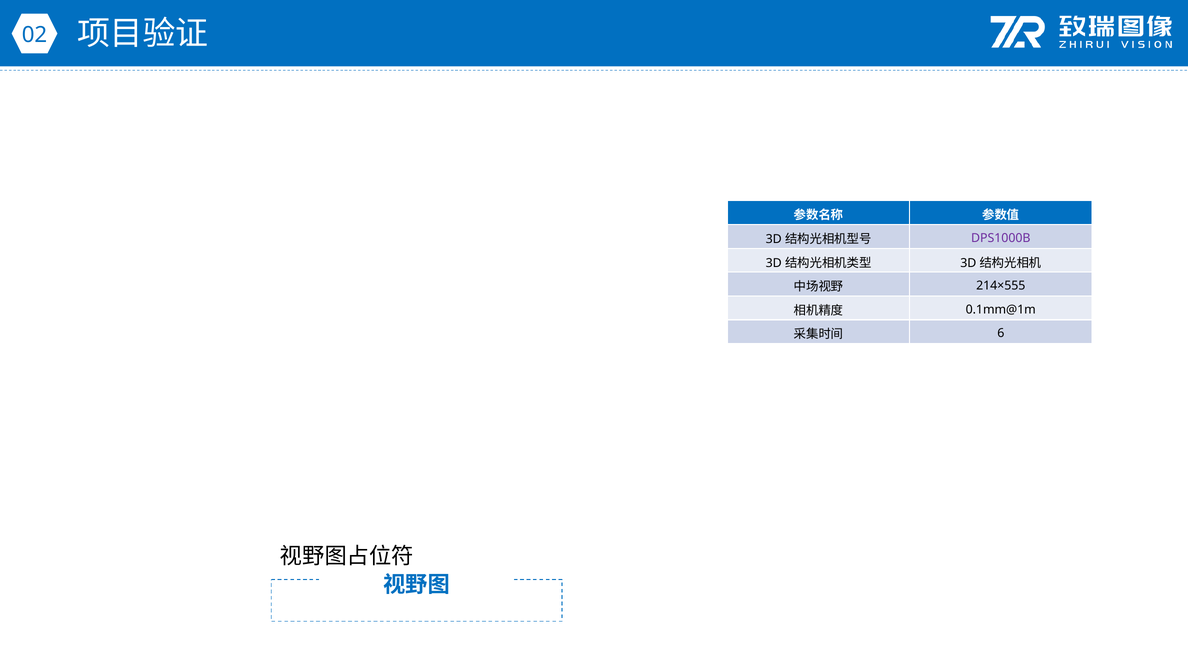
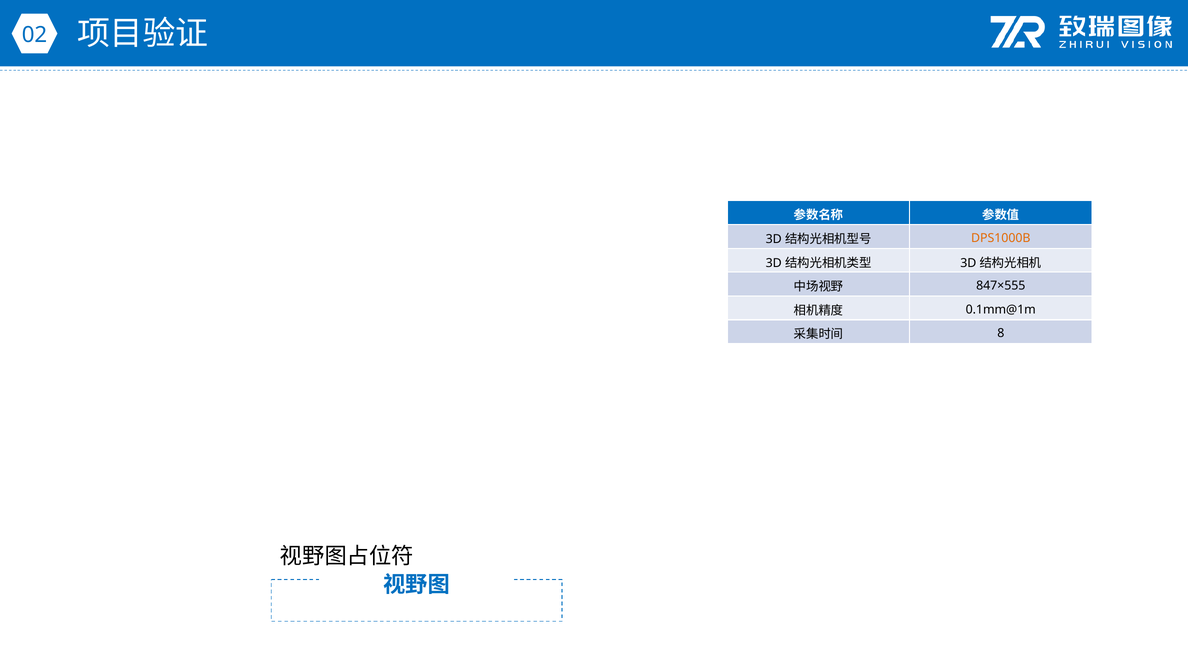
DPS1000B colour: purple -> orange
214×555: 214×555 -> 847×555
6: 6 -> 8
